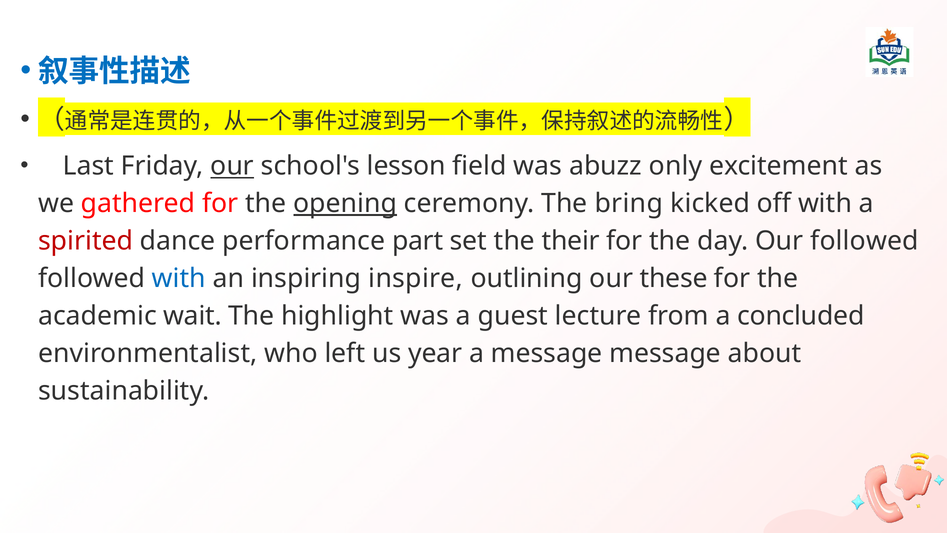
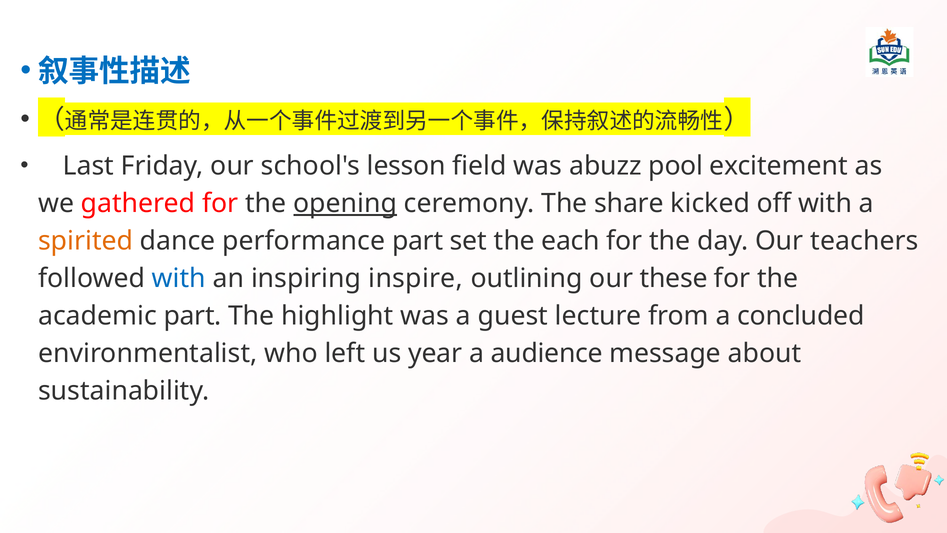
our at (232, 166) underline: present -> none
only: only -> pool
bring: bring -> share
spirited colour: red -> orange
their: their -> each
Our followed: followed -> teachers
academic wait: wait -> part
a message: message -> audience
